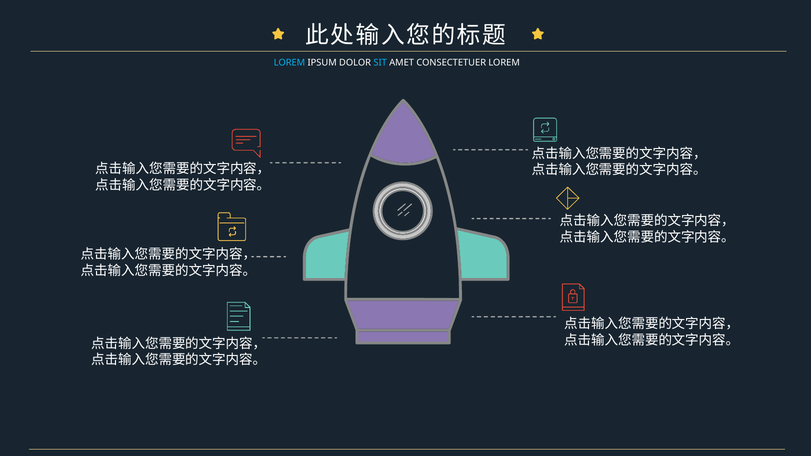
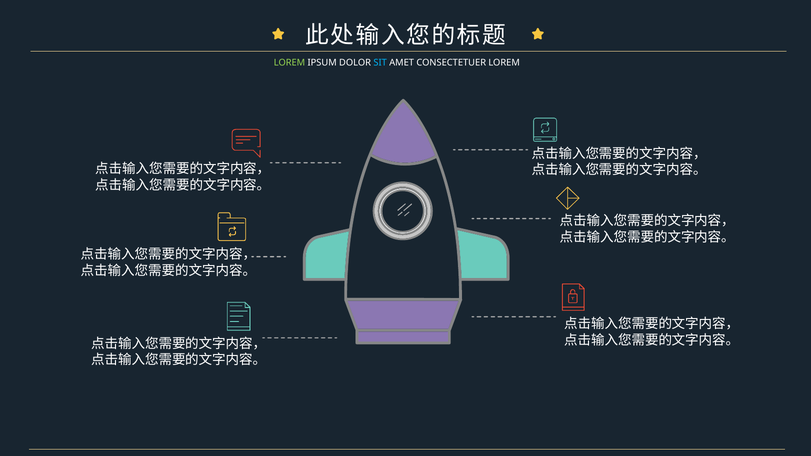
LOREM at (289, 63) colour: light blue -> light green
